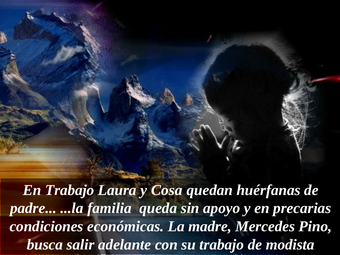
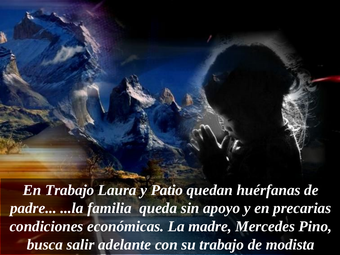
Cosa: Cosa -> Patio
